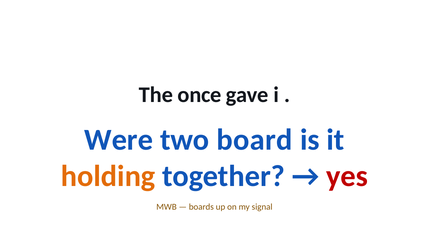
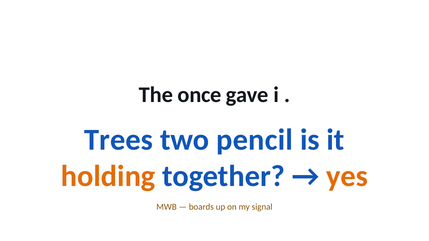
Were: Were -> Trees
board: board -> pencil
yes colour: red -> orange
